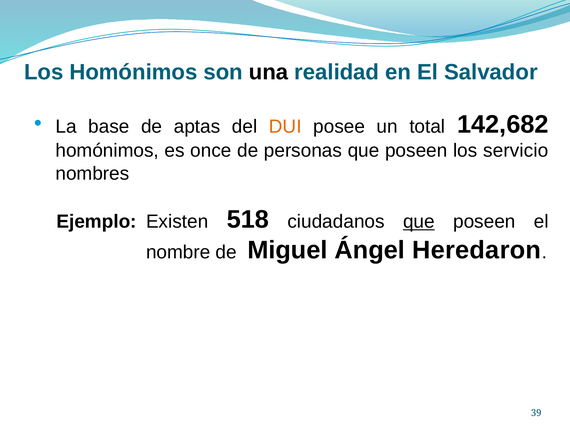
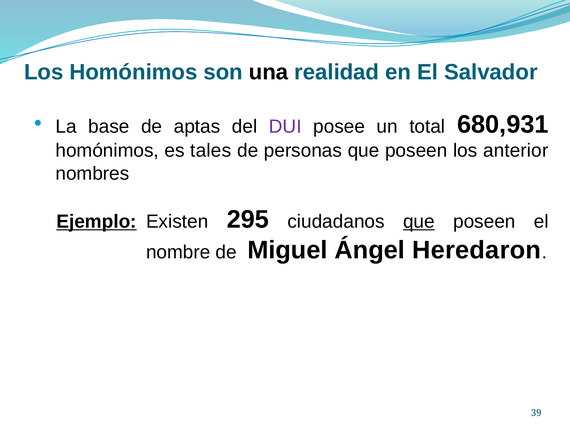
DUI colour: orange -> purple
142,682: 142,682 -> 680,931
once: once -> tales
servicio: servicio -> anterior
Ejemplo underline: none -> present
518: 518 -> 295
